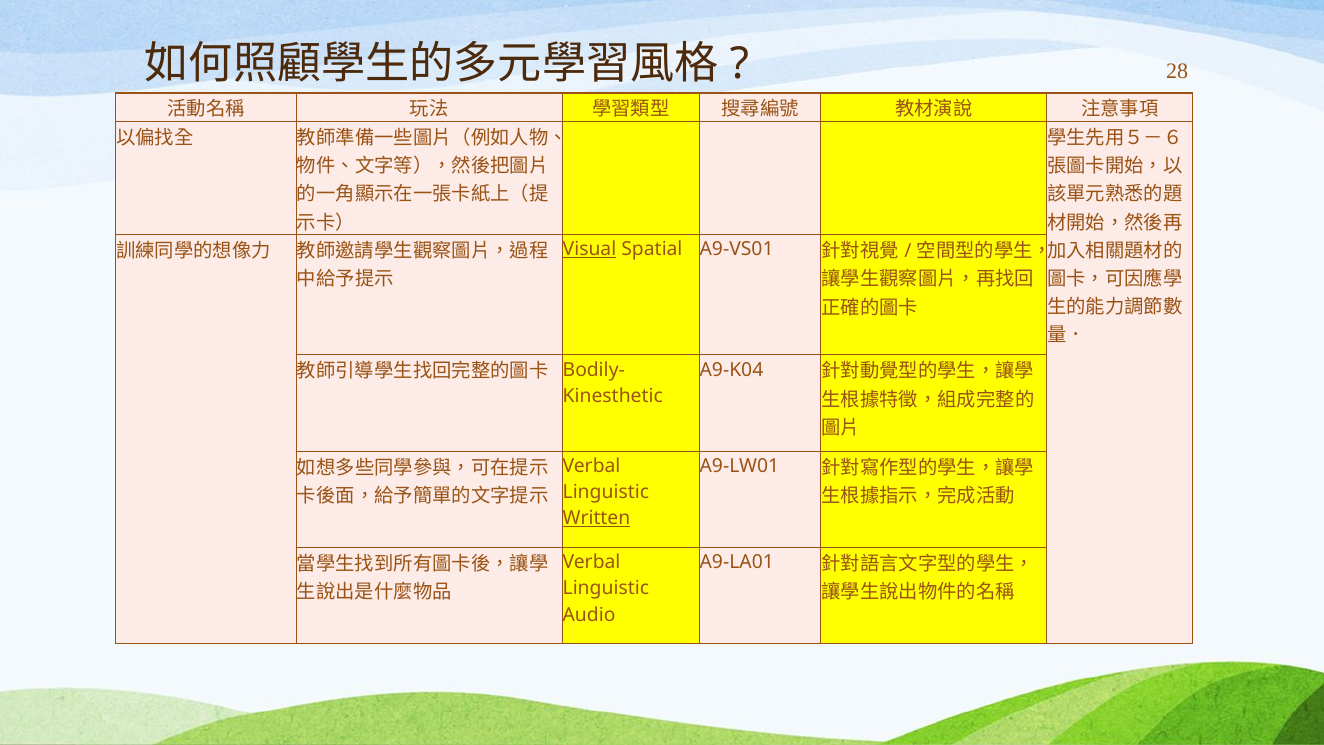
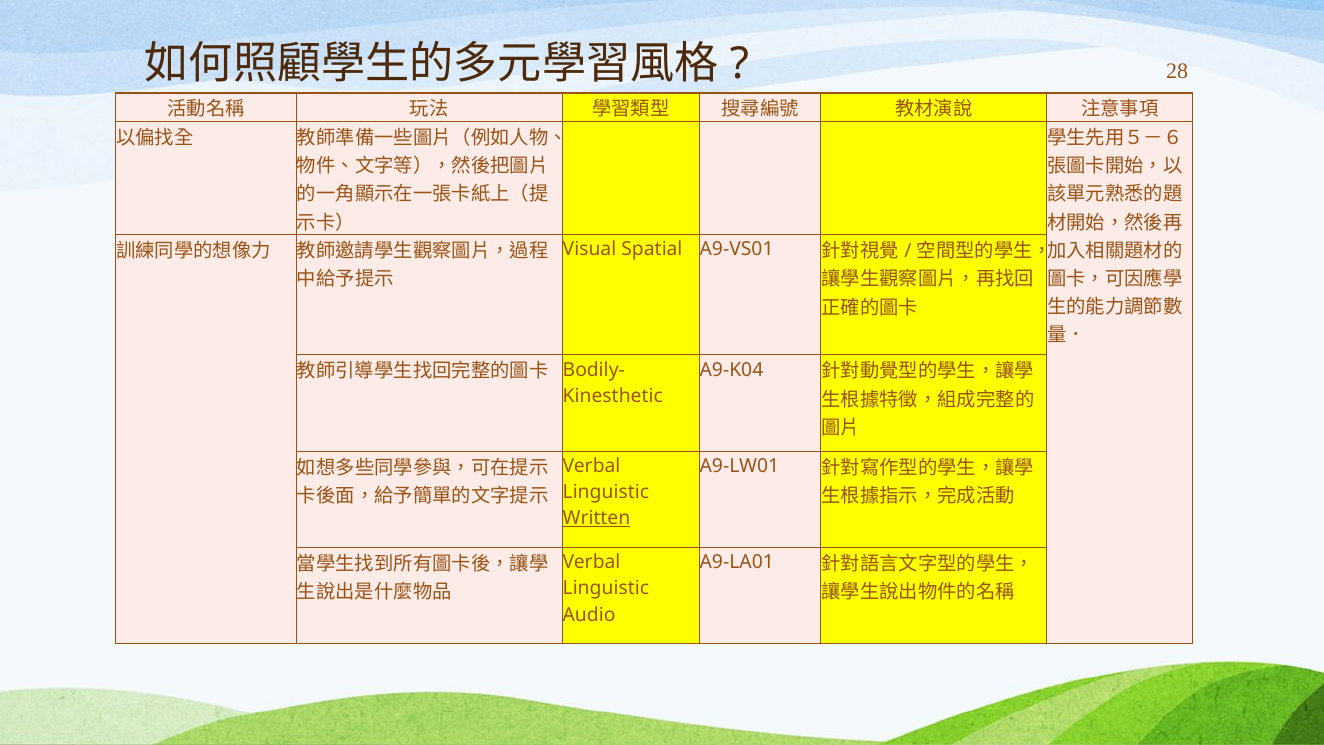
Visual underline: present -> none
